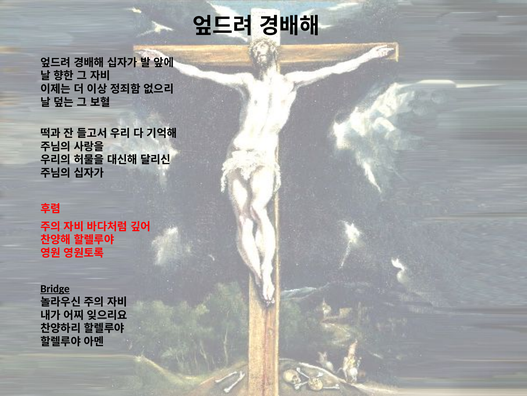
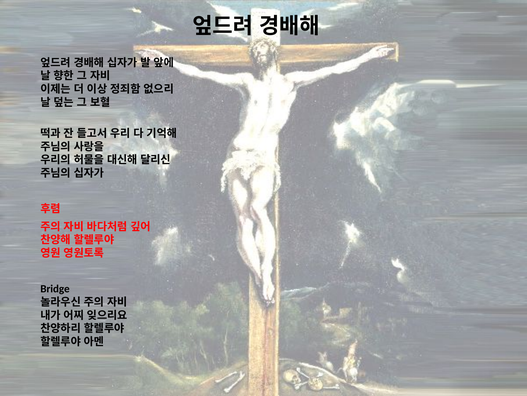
Bridge underline: present -> none
